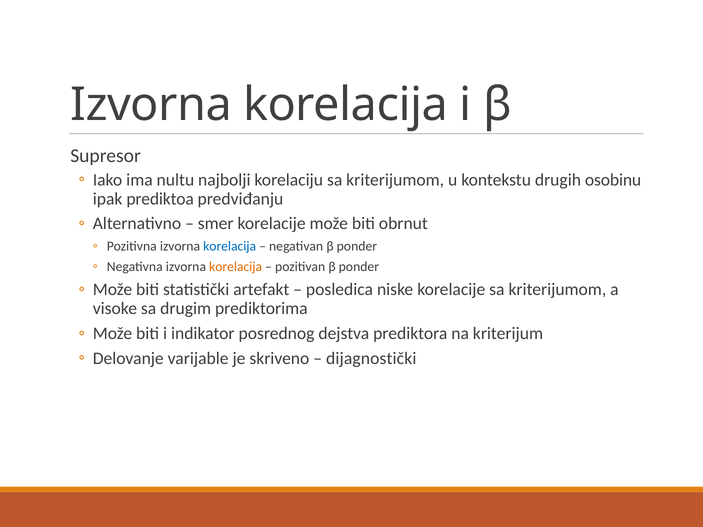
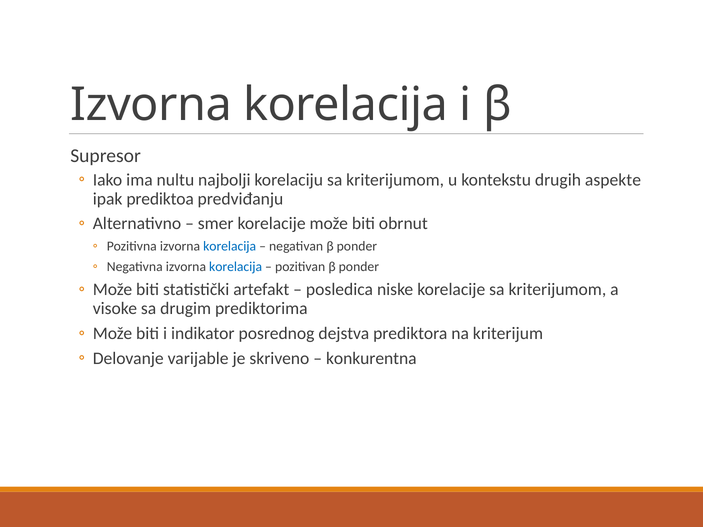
osobinu: osobinu -> aspekte
korelacija at (236, 267) colour: orange -> blue
dijagnostički: dijagnostički -> konkurentna
